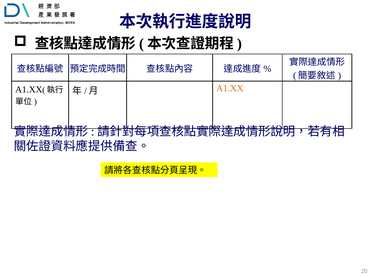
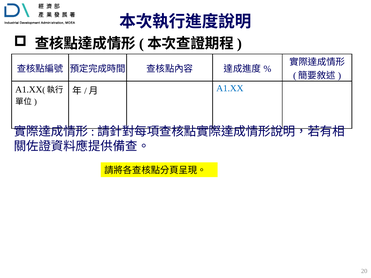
A1.XX colour: orange -> blue
